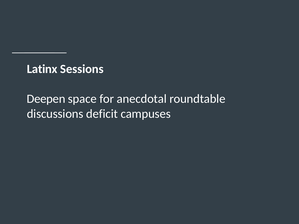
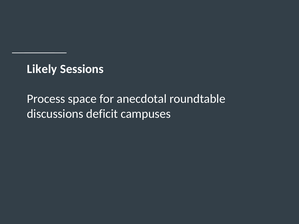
Latinx: Latinx -> Likely
Deepen: Deepen -> Process
